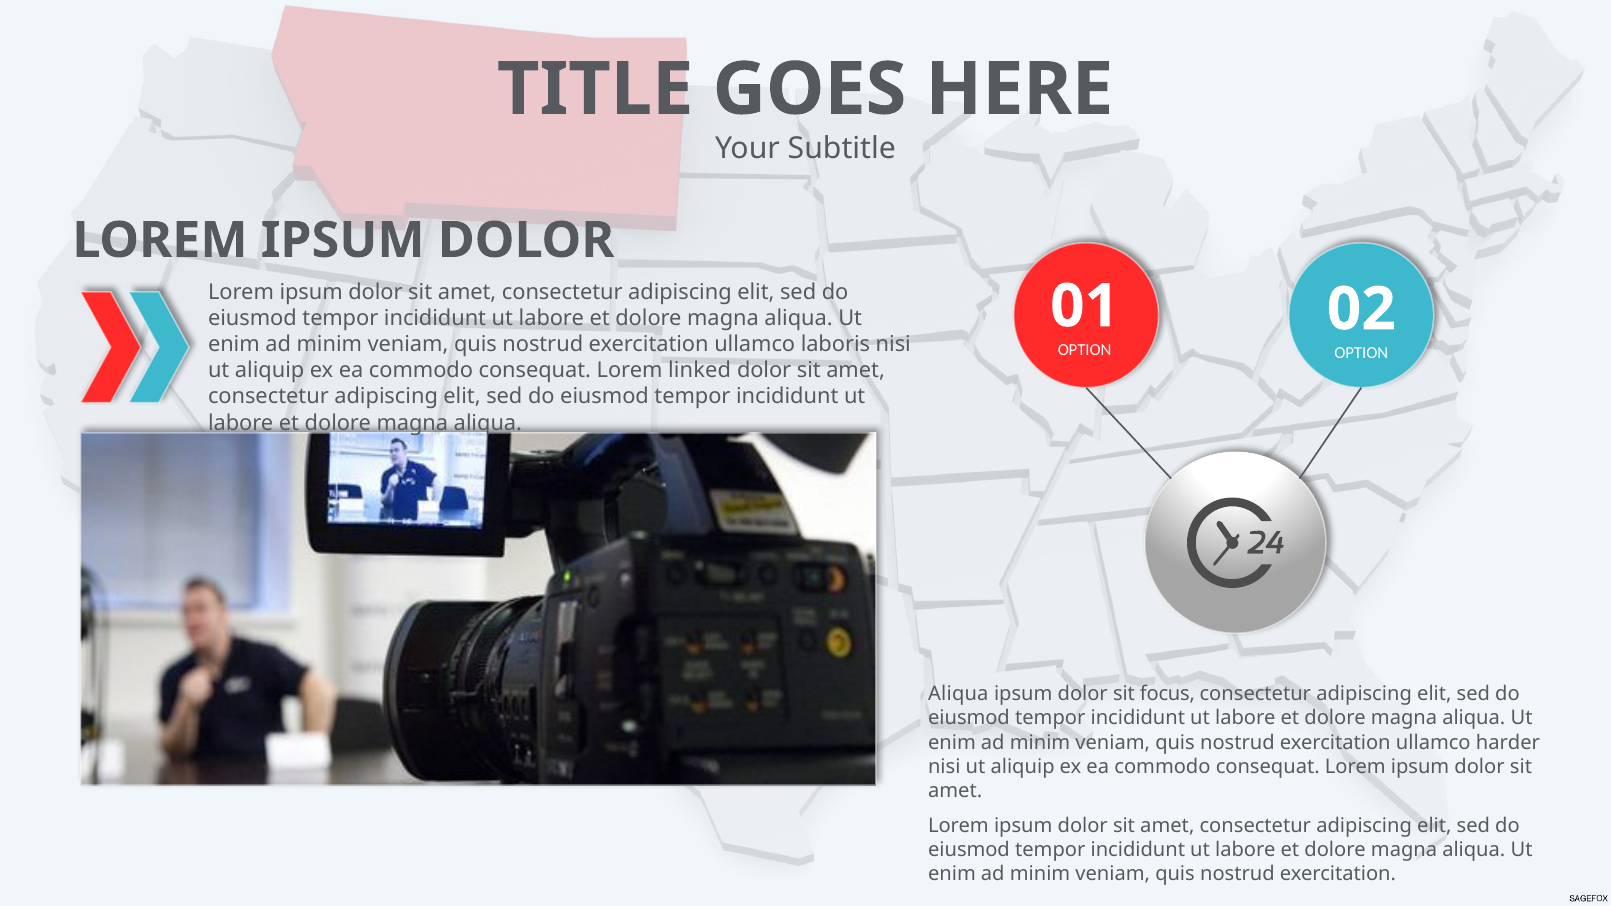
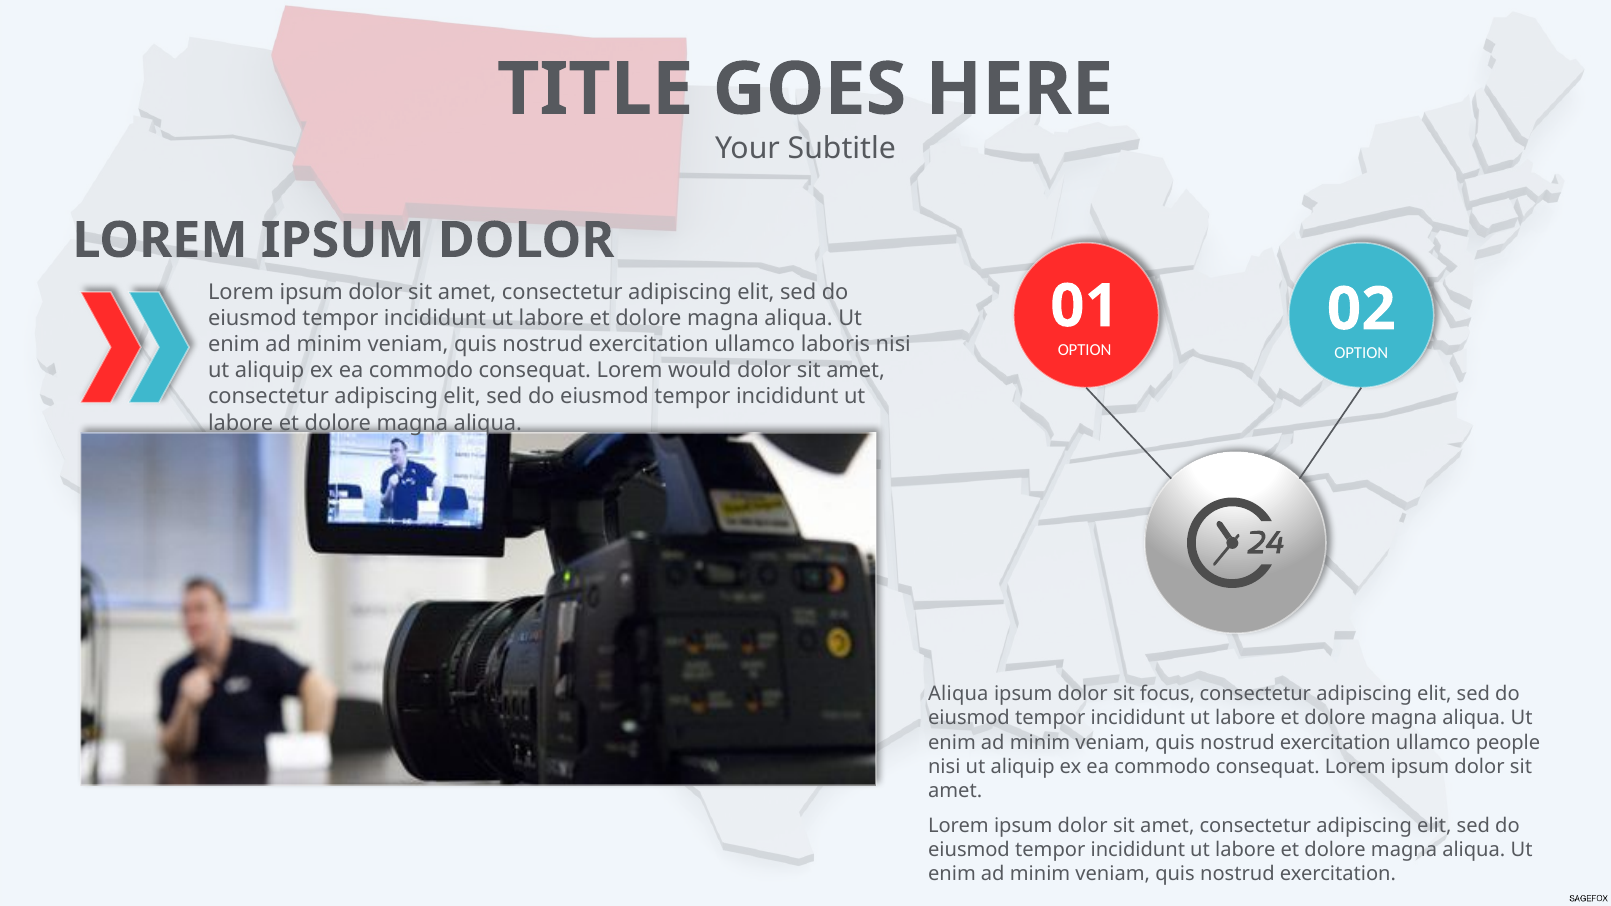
linked: linked -> would
harder: harder -> people
